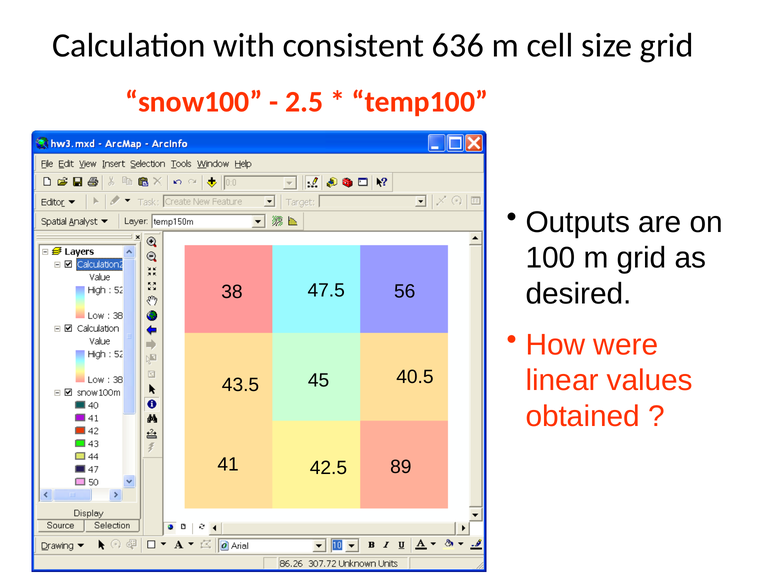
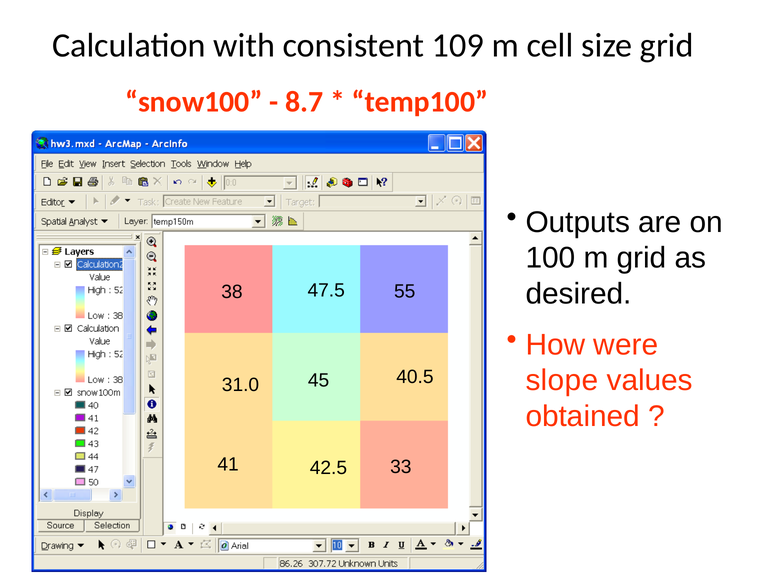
636: 636 -> 109
2.5: 2.5 -> 8.7
56: 56 -> 55
linear: linear -> slope
43.5: 43.5 -> 31.0
89: 89 -> 33
